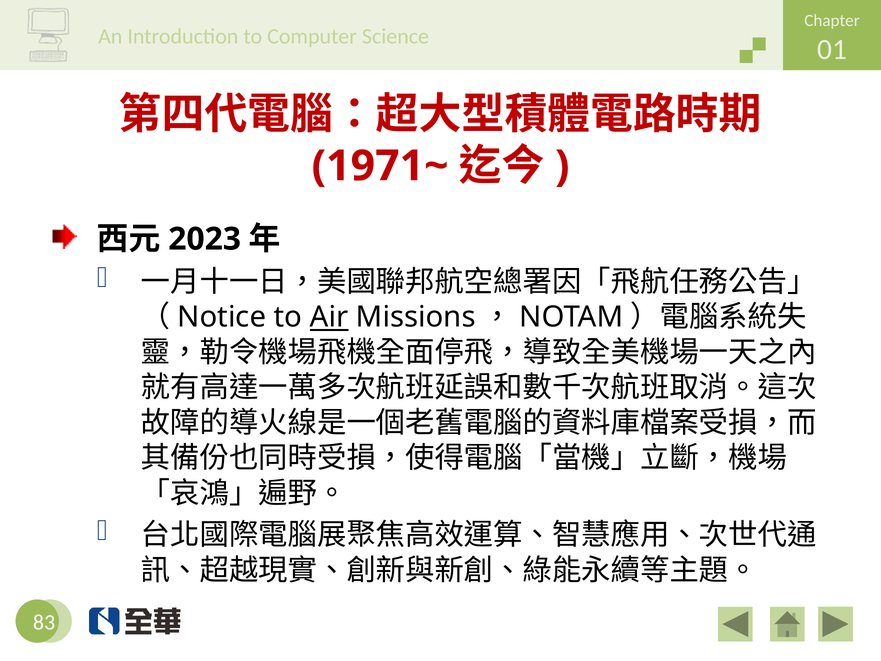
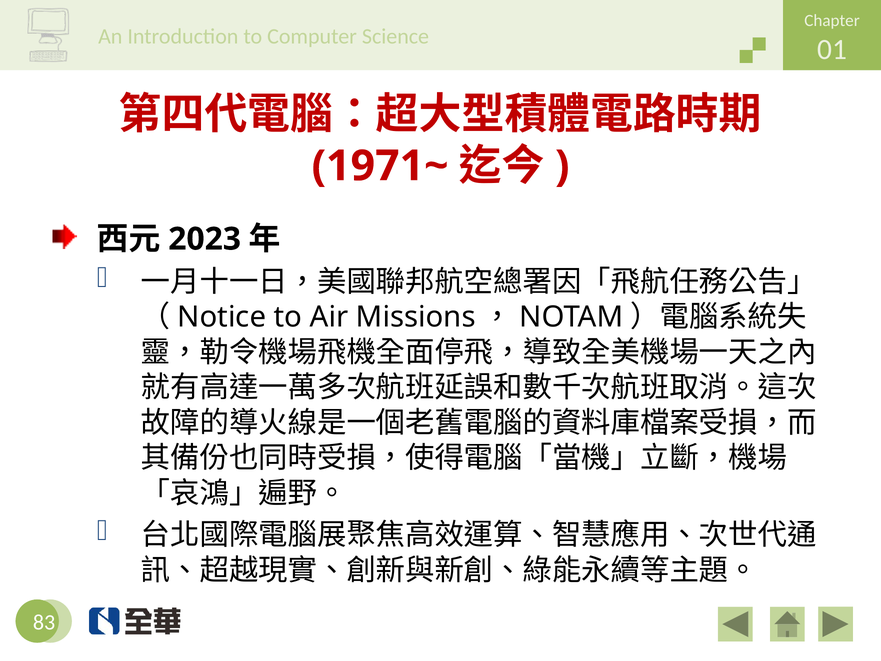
Air underline: present -> none
